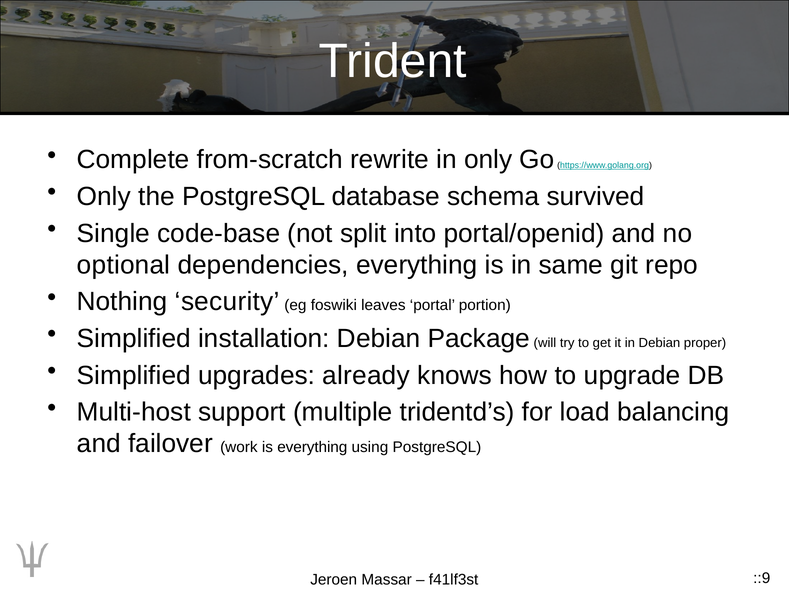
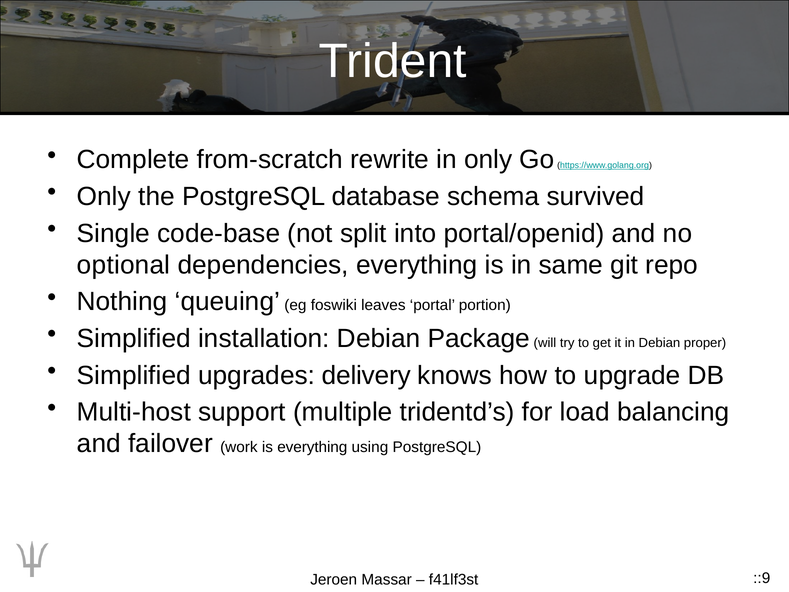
security: security -> queuing
already: already -> delivery
